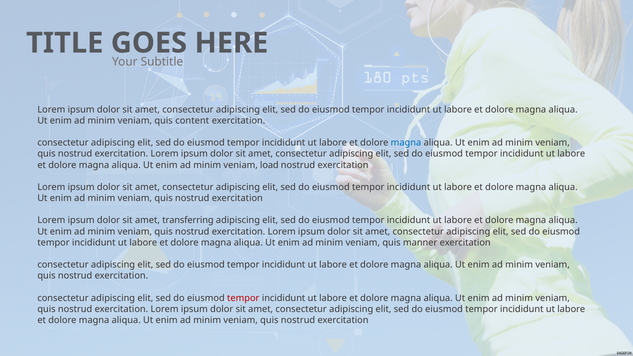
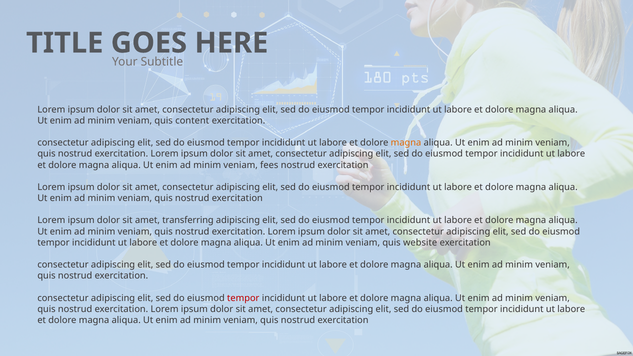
magna at (406, 143) colour: blue -> orange
load: load -> fees
manner: manner -> website
